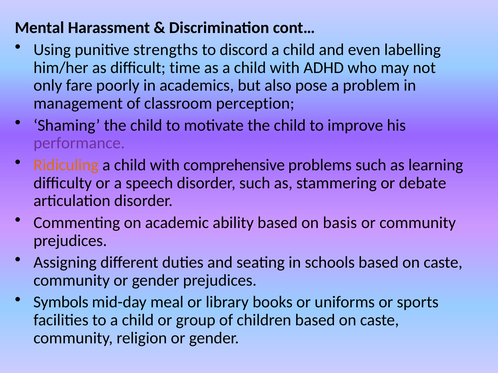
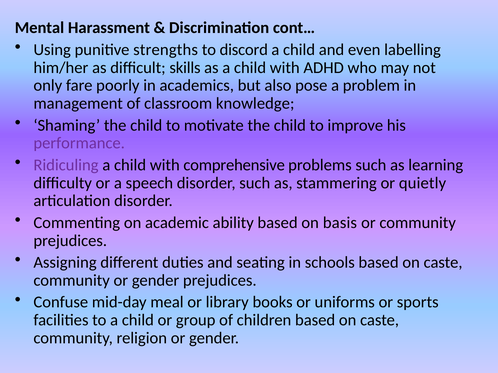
time: time -> skills
perception: perception -> knowledge
Ridiculing colour: orange -> purple
debate: debate -> quietly
Symbols: Symbols -> Confuse
